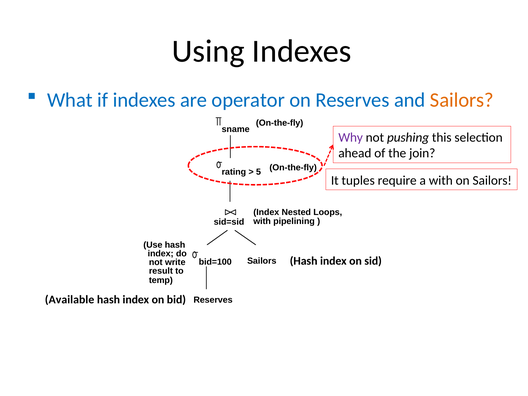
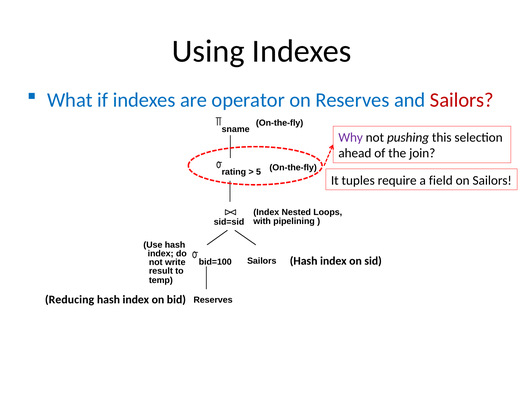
Sailors at (462, 100) colour: orange -> red
a with: with -> field
Available: Available -> Reducing
